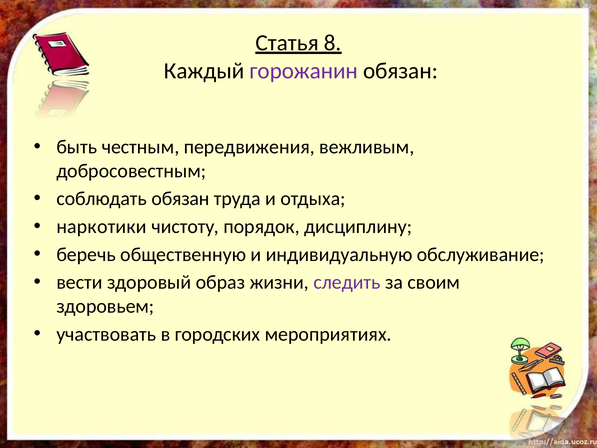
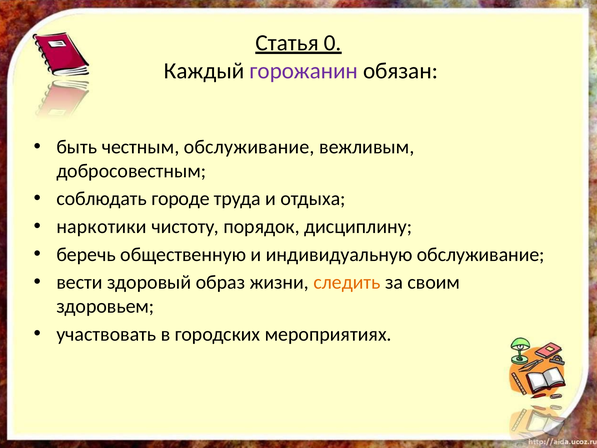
8: 8 -> 0
честным передвижения: передвижения -> обслуживание
соблюдать обязан: обязан -> городе
следить colour: purple -> orange
